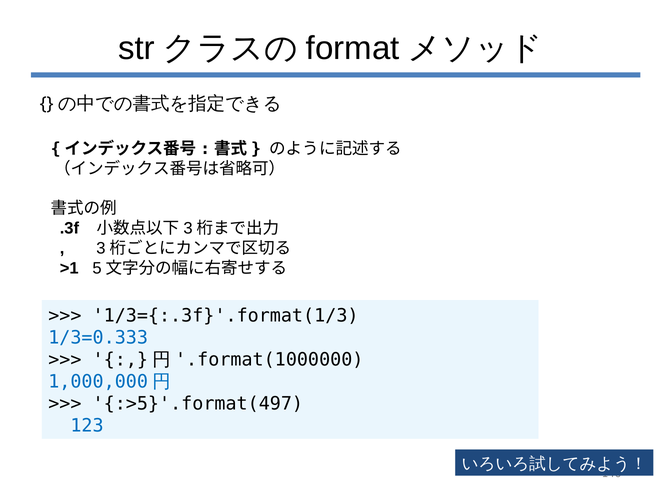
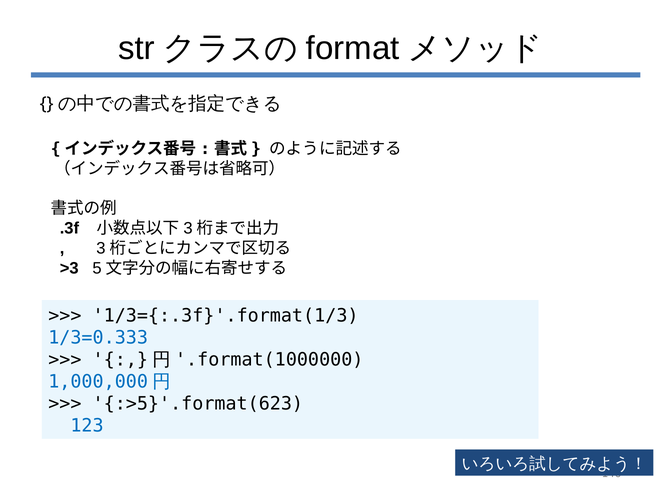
>1: >1 -> >3
:>5}'.format(497: :>5}'.format(497 -> :>5}'.format(623
